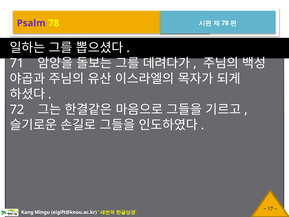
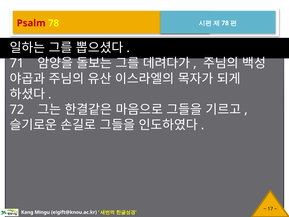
Psalm colour: purple -> red
